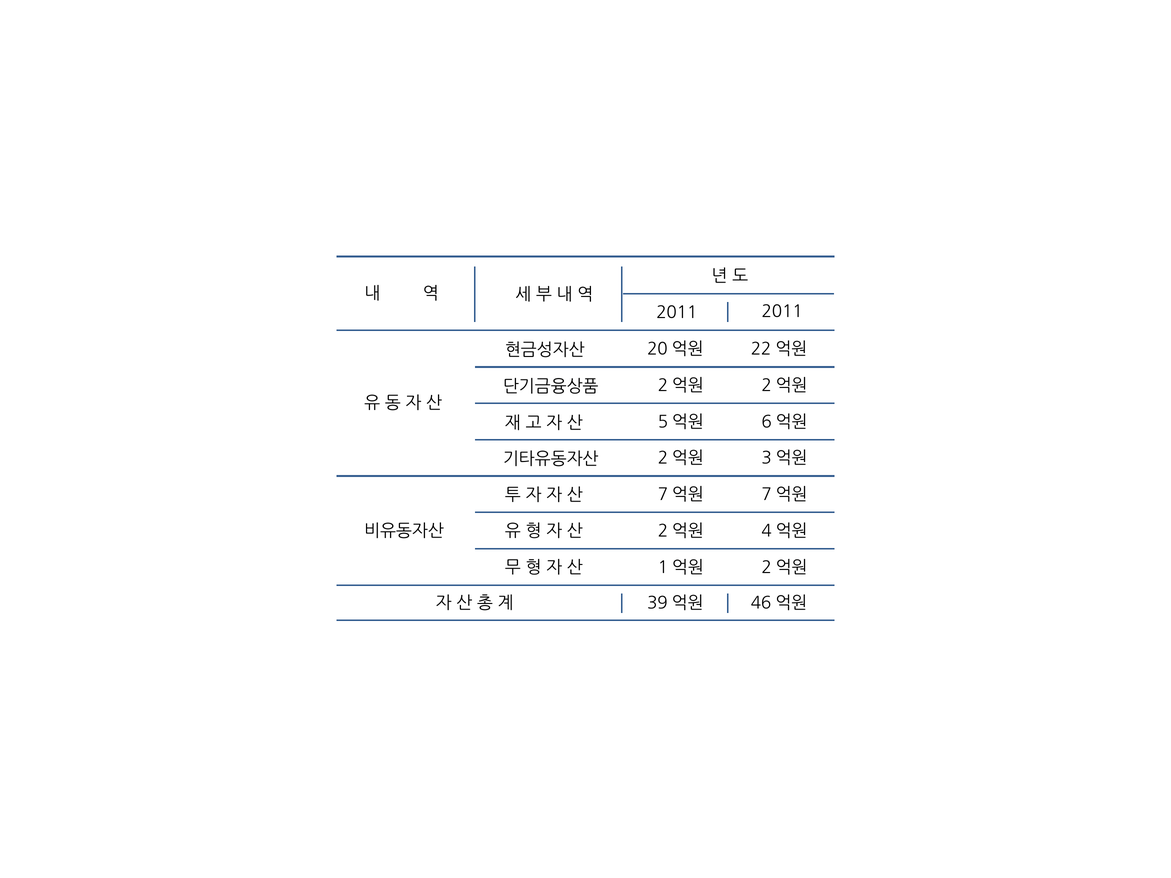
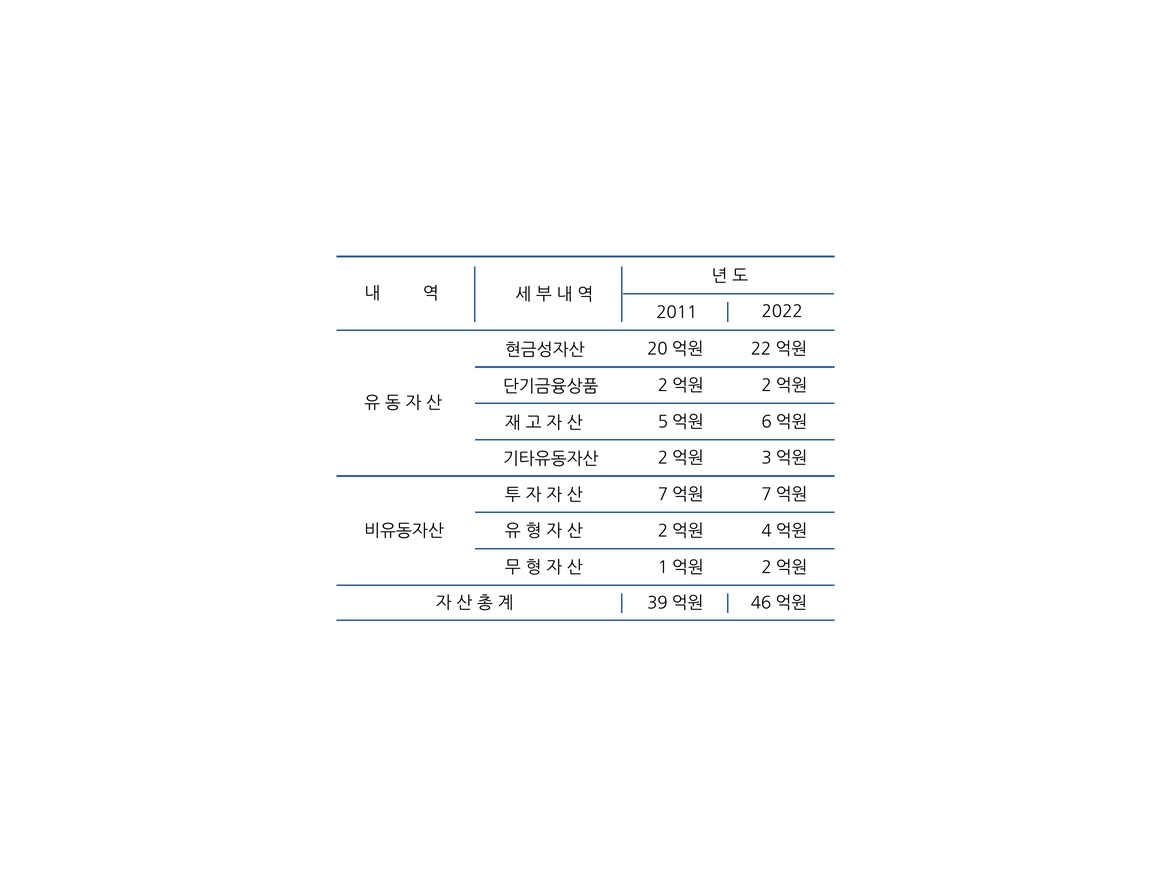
2011 2011: 2011 -> 2022
